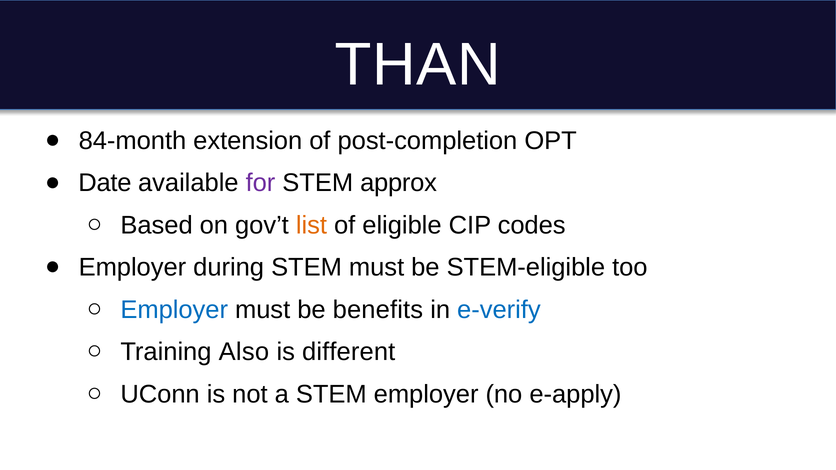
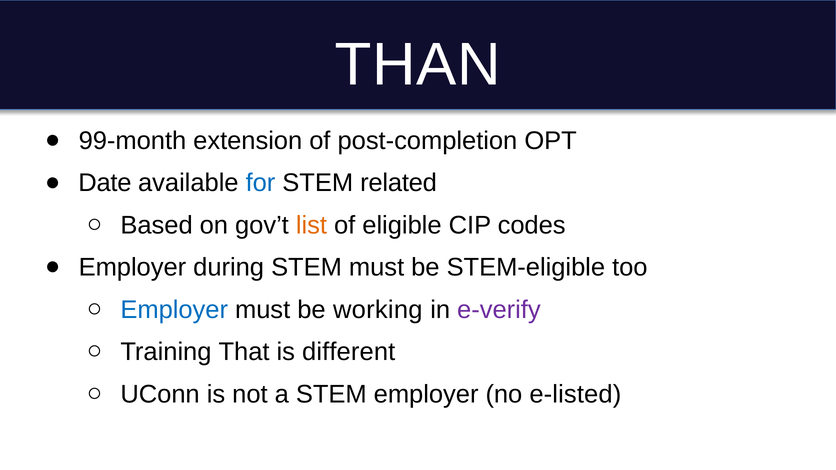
84-month: 84-month -> 99-month
for colour: purple -> blue
approx: approx -> related
benefits: benefits -> working
e-verify colour: blue -> purple
Also: Also -> That
e-apply: e-apply -> e-listed
